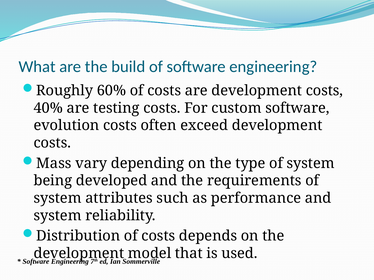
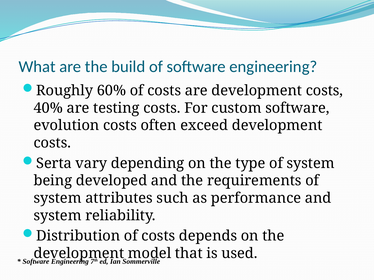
Mass: Mass -> Serta
